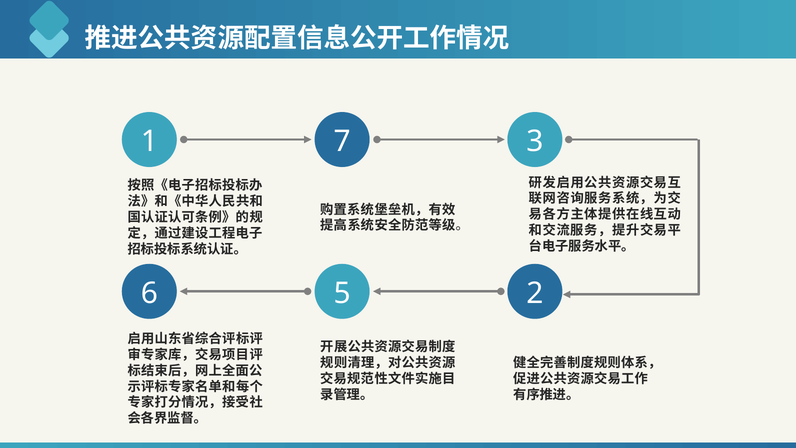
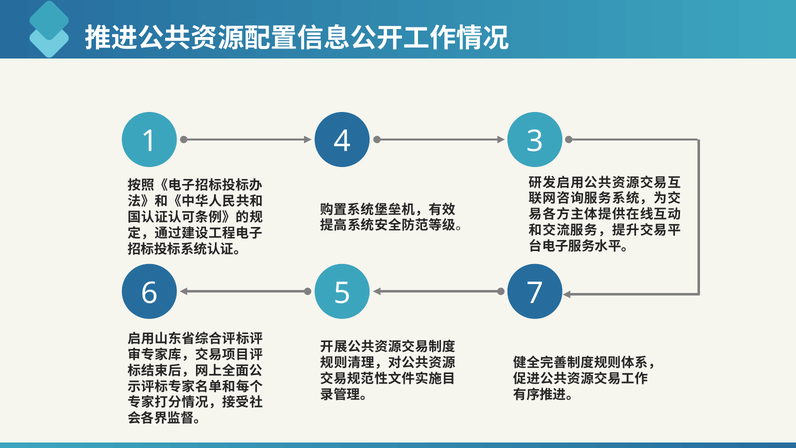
7: 7 -> 4
2: 2 -> 7
